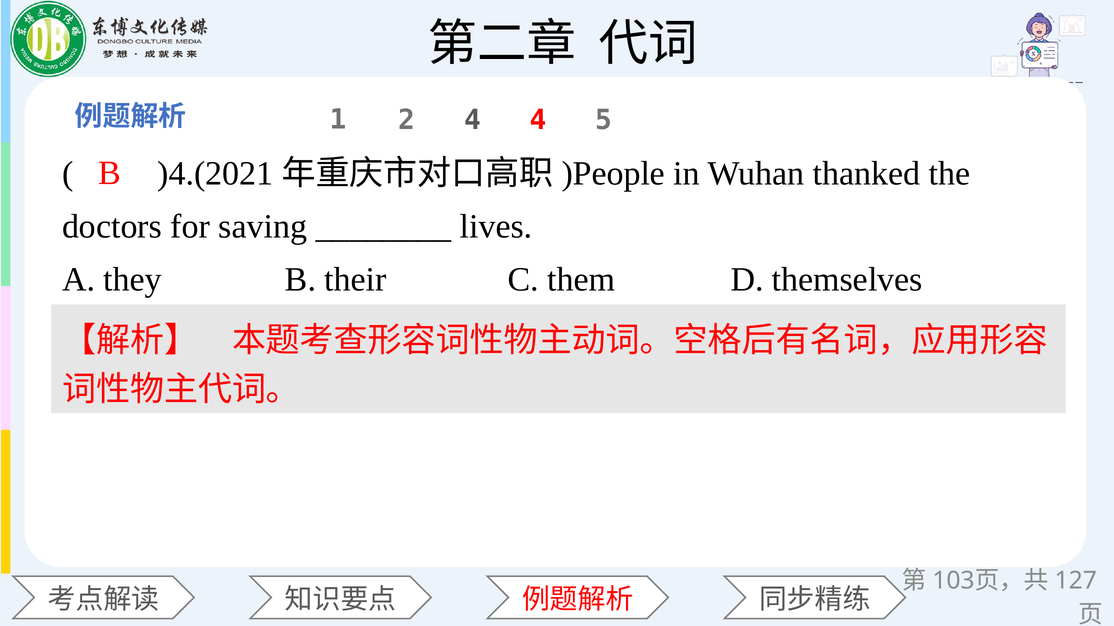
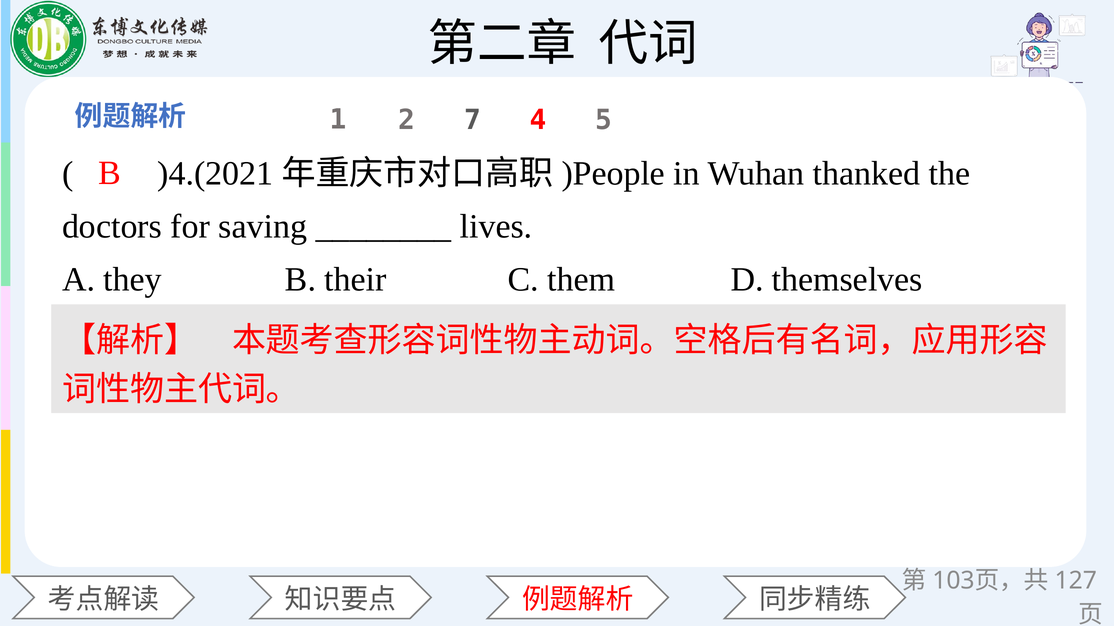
2 4: 4 -> 7
